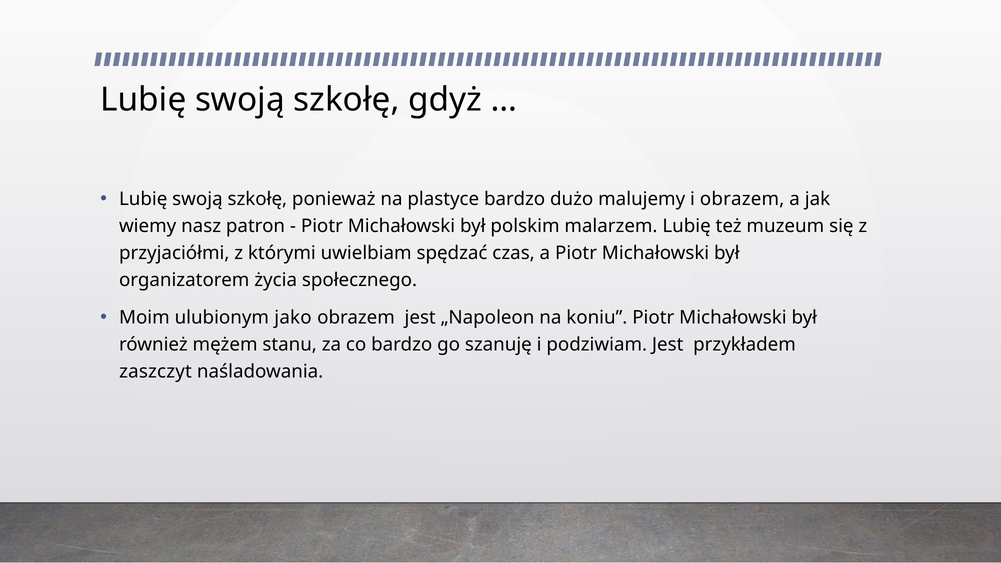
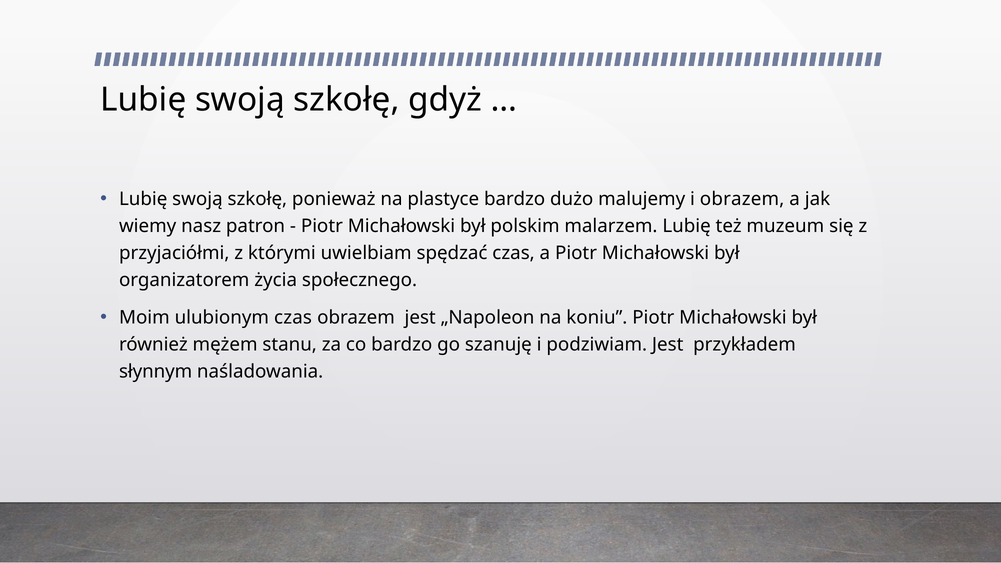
ulubionym jako: jako -> czas
zaszczyt: zaszczyt -> słynnym
